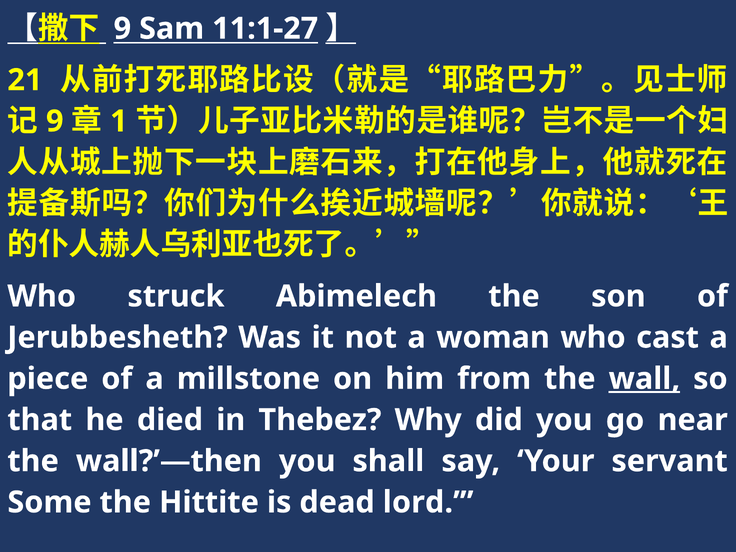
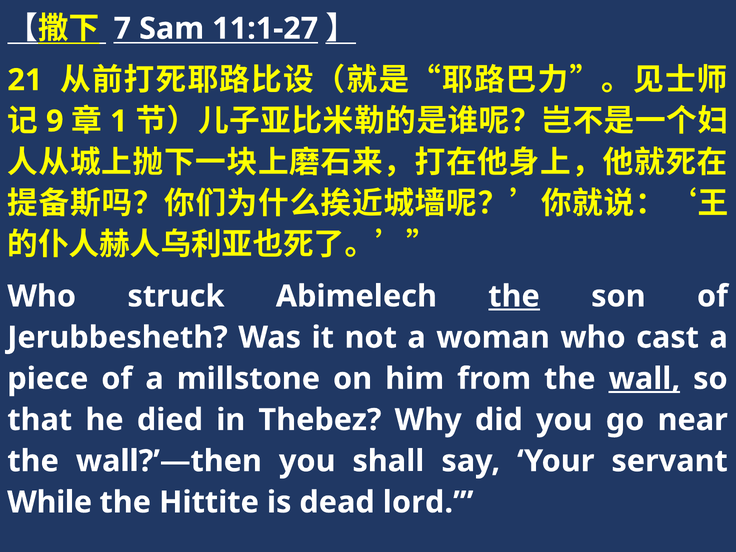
9 at (122, 29): 9 -> 7
the at (514, 296) underline: none -> present
Some: Some -> While
